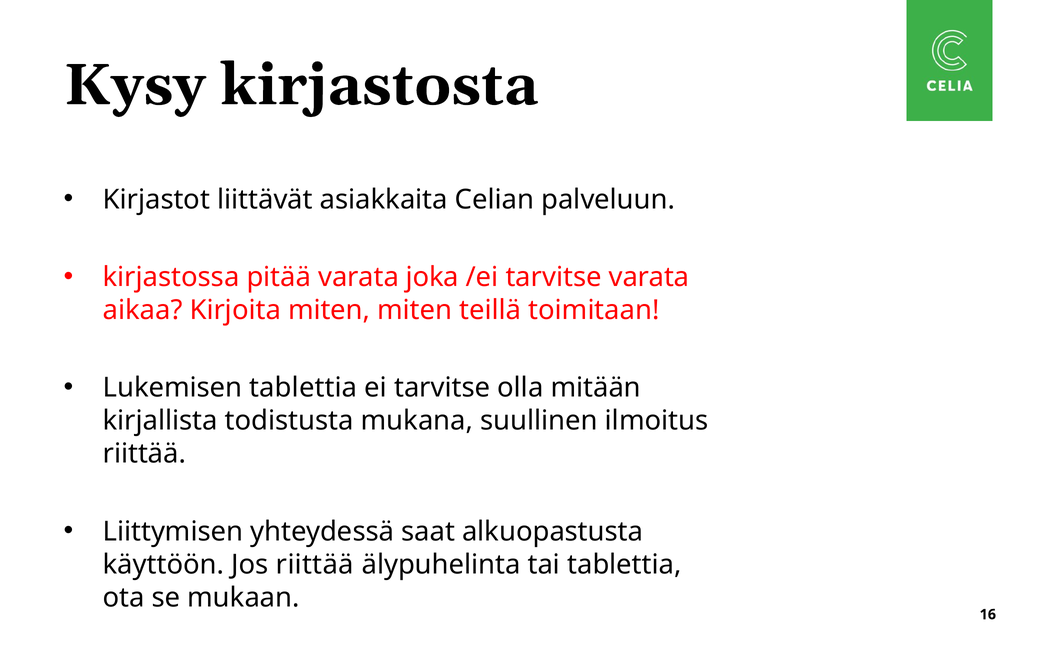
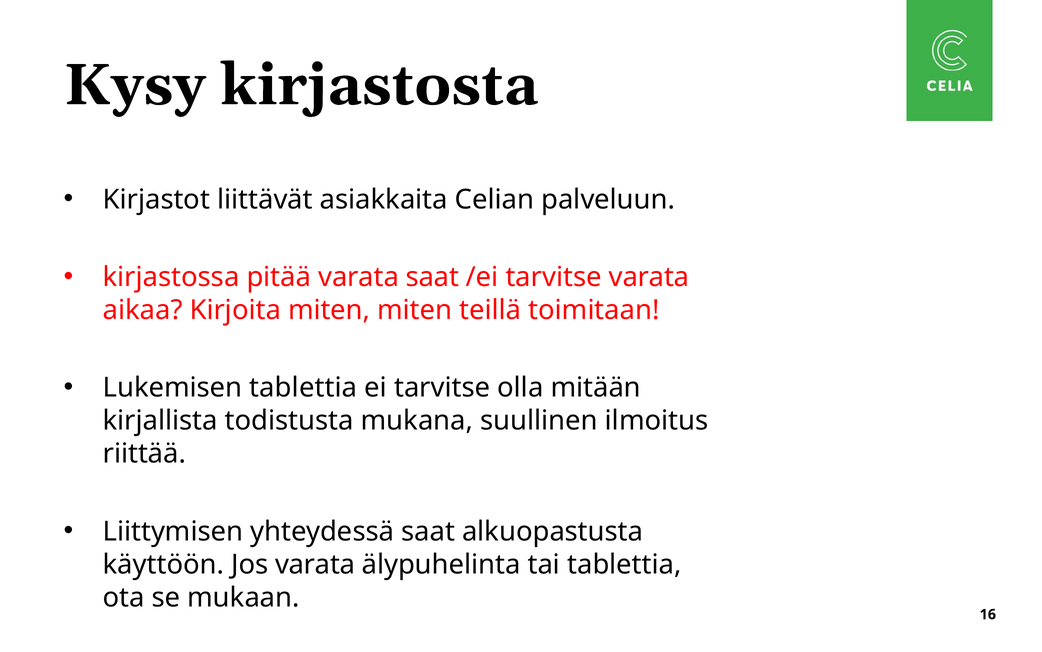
varata joka: joka -> saat
Jos riittää: riittää -> varata
